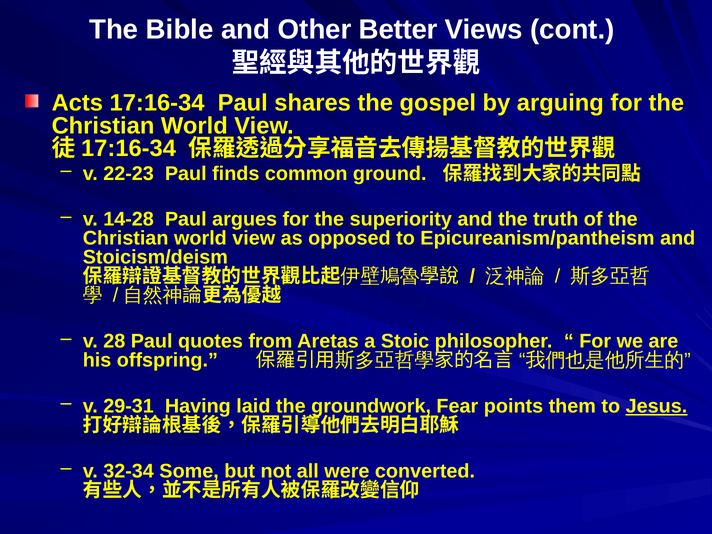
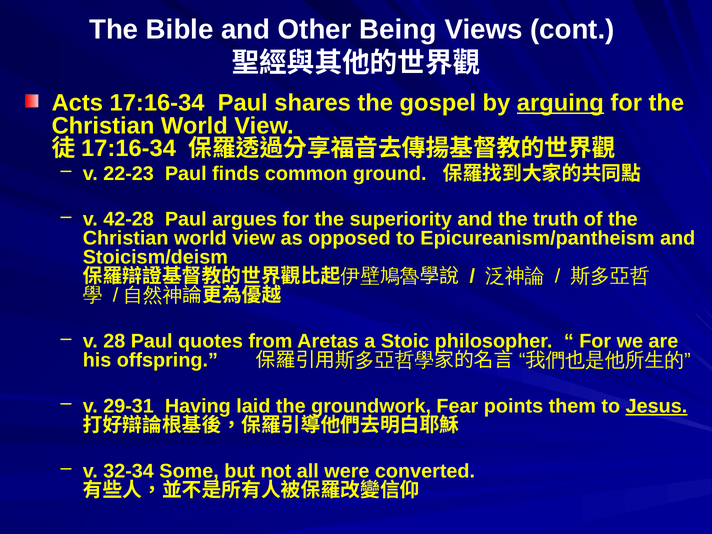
Better: Better -> Being
arguing underline: none -> present
14-28: 14-28 -> 42-28
